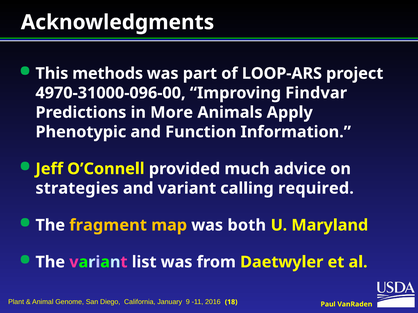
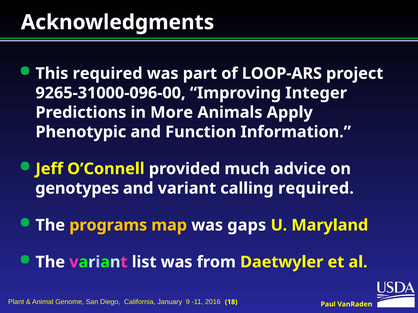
This methods: methods -> required
4970-31000-096-00: 4970-31000-096-00 -> 9265-31000-096-00
Findvar: Findvar -> Integer
strategies: strategies -> genotypes
fragment: fragment -> programs
both: both -> gaps
